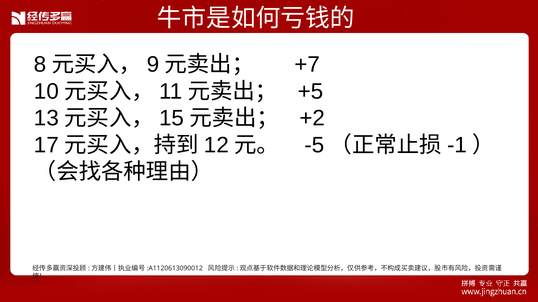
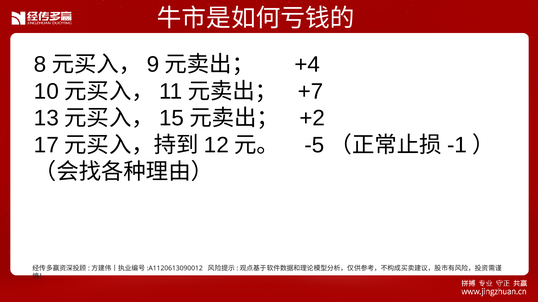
+7: +7 -> +4
+5: +5 -> +7
